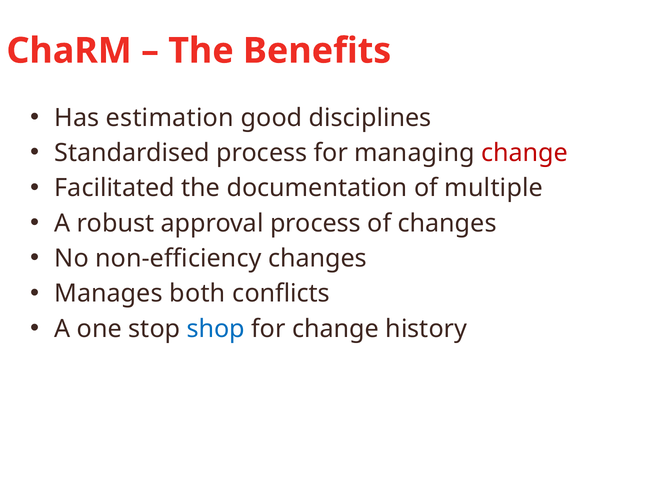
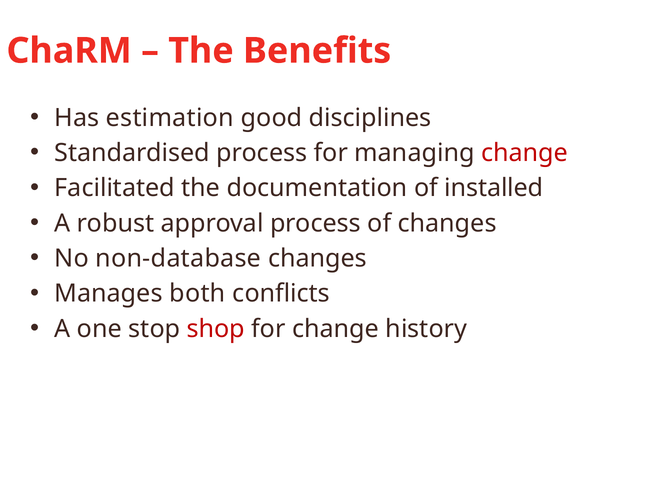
multiple: multiple -> installed
non-efficiency: non-efficiency -> non-database
shop colour: blue -> red
